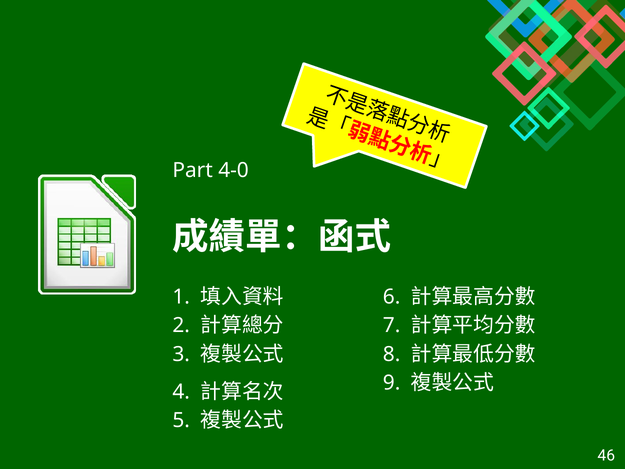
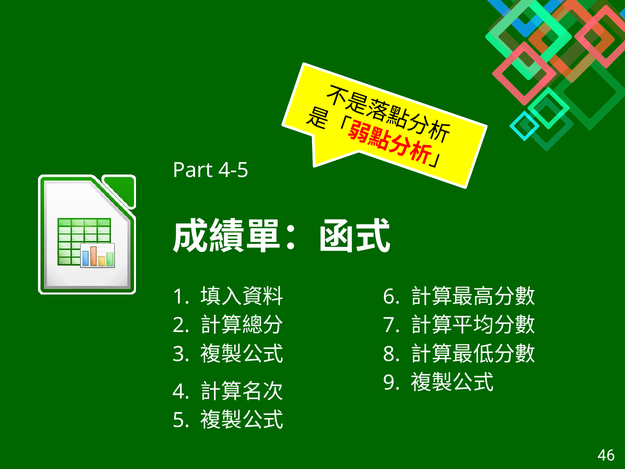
4-0: 4-0 -> 4-5
